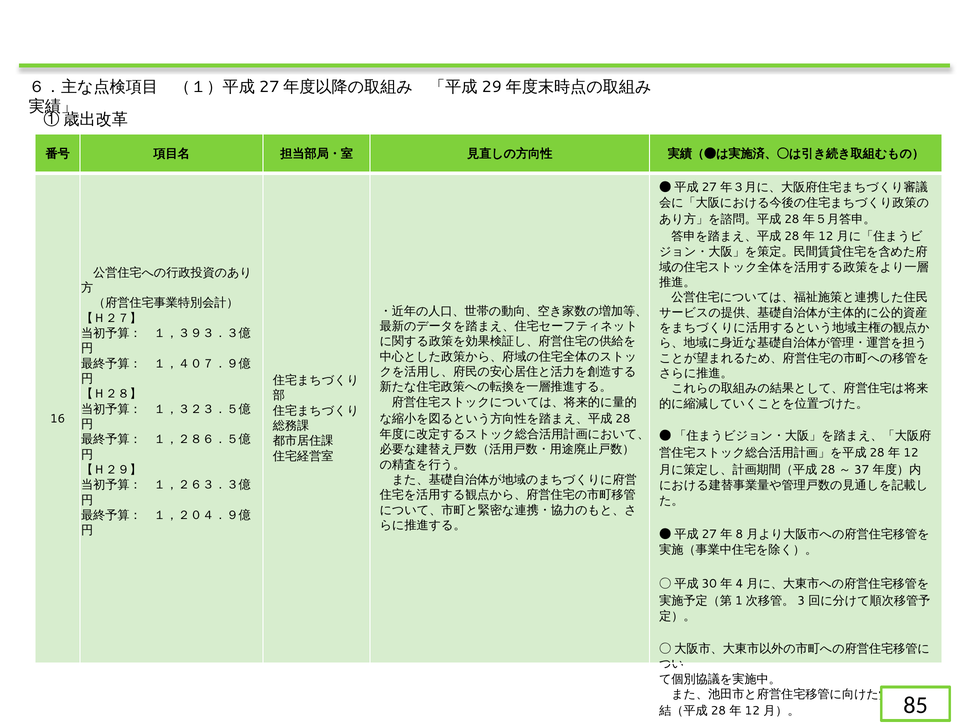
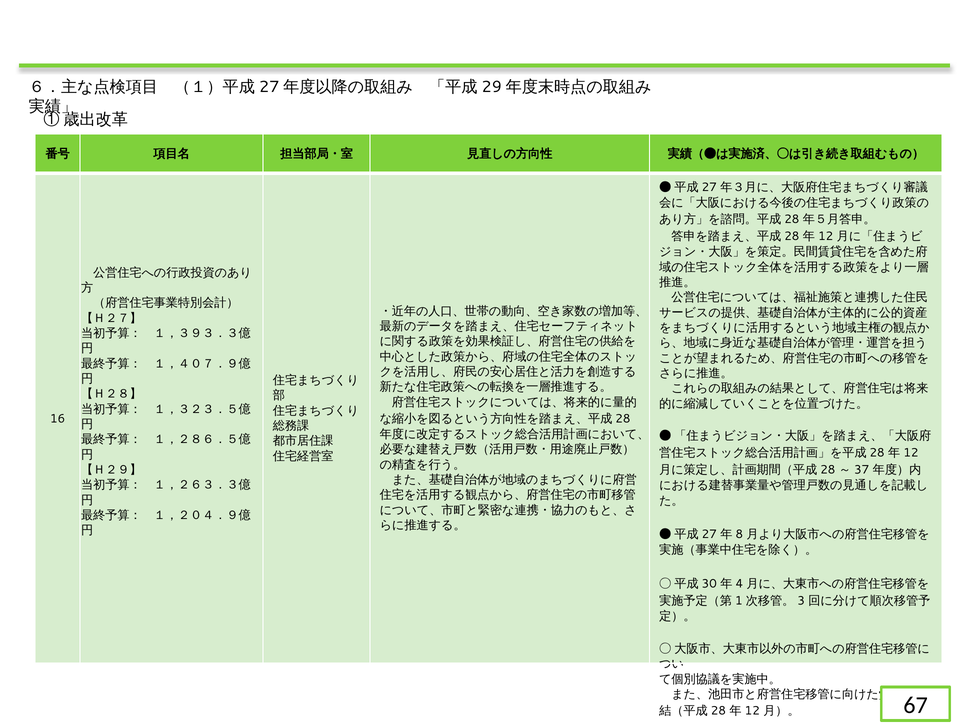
85: 85 -> 67
